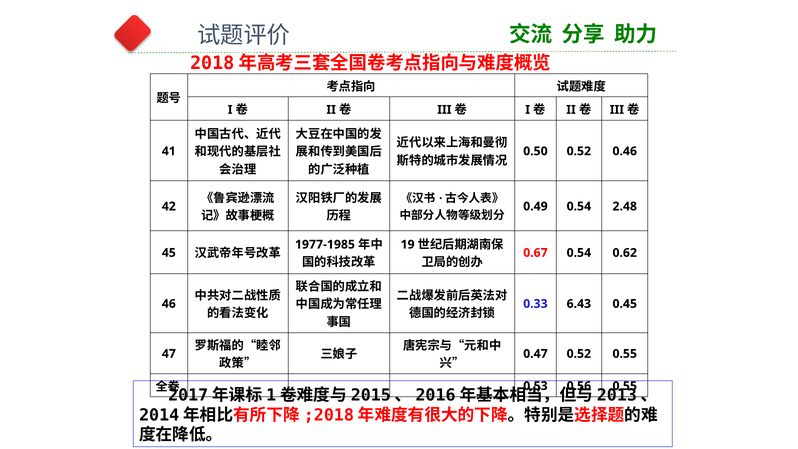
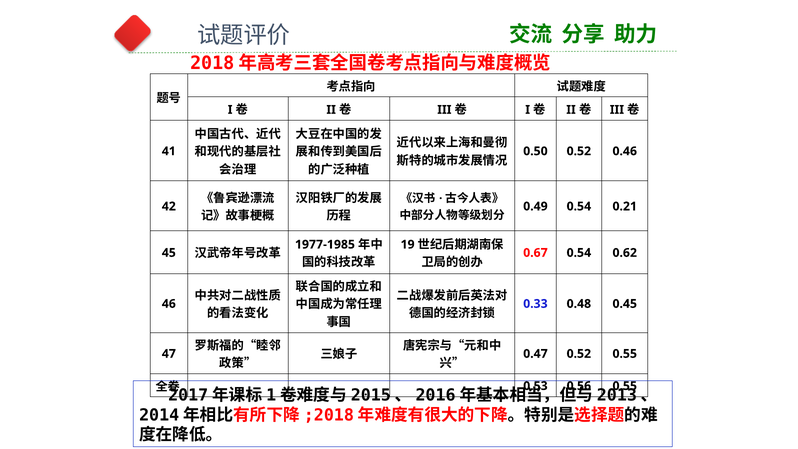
2.48: 2.48 -> 0.21
6.43: 6.43 -> 0.48
